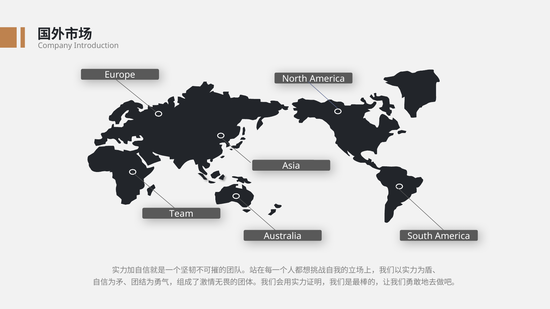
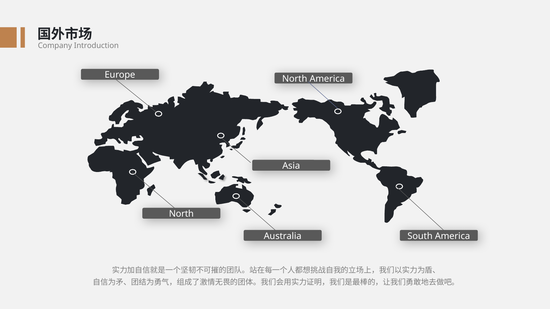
Team at (181, 214): Team -> North
